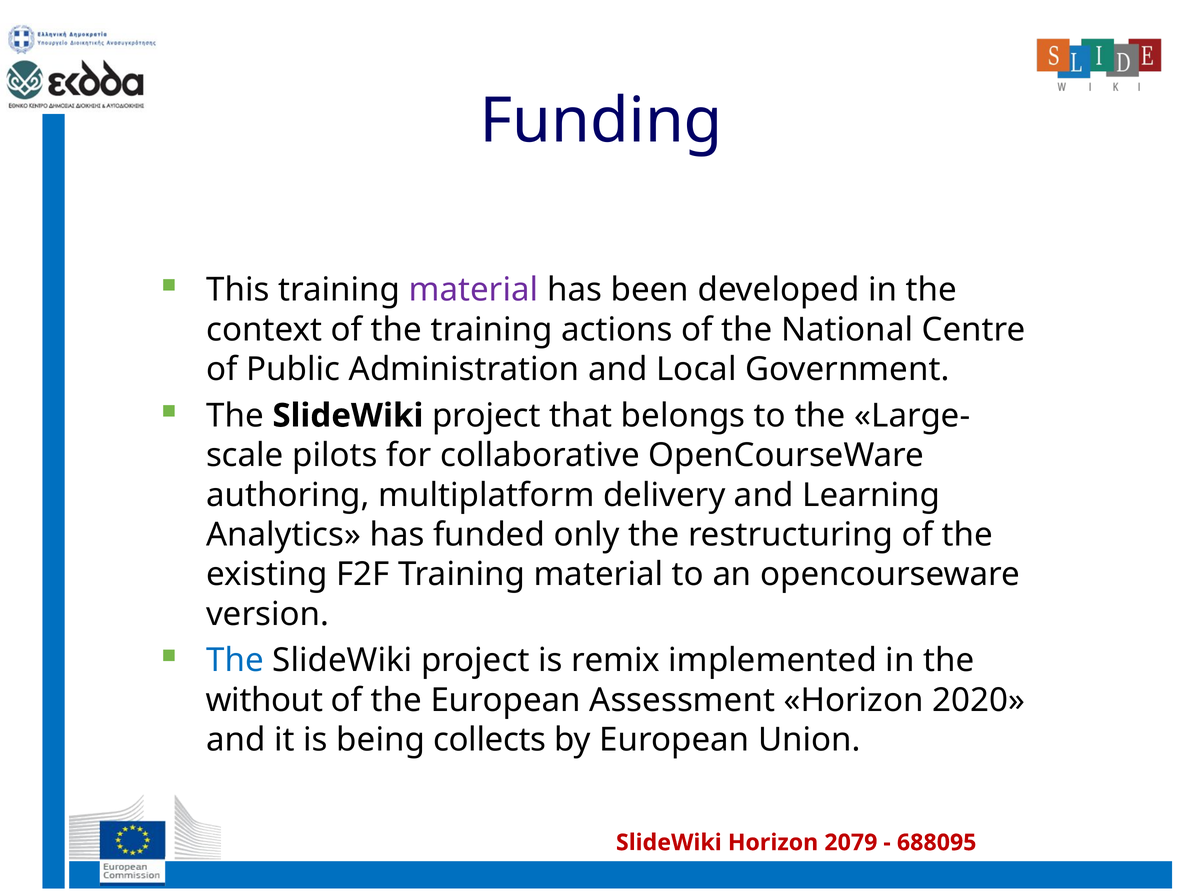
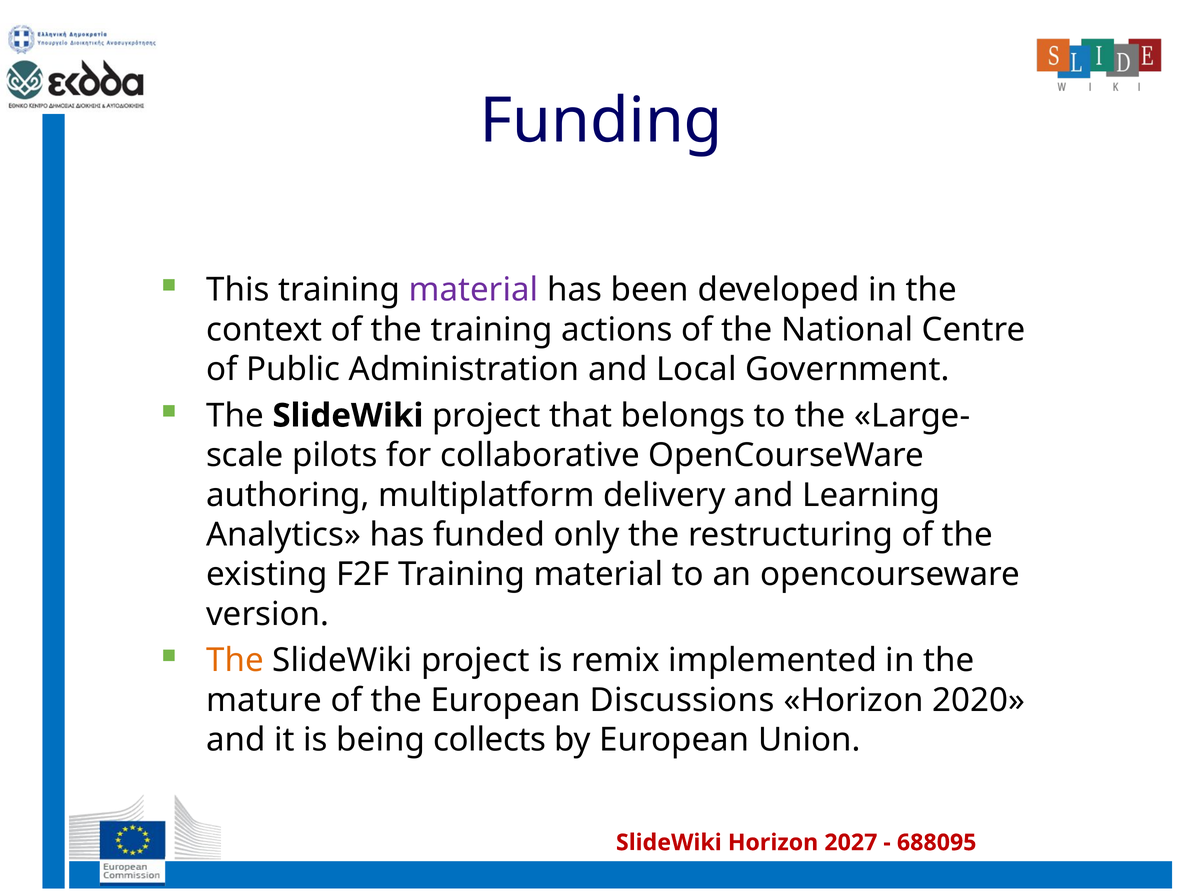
The at (235, 661) colour: blue -> orange
without: without -> mature
Assessment: Assessment -> Discussions
2079: 2079 -> 2027
